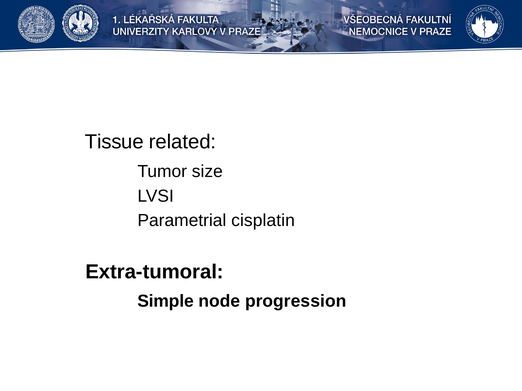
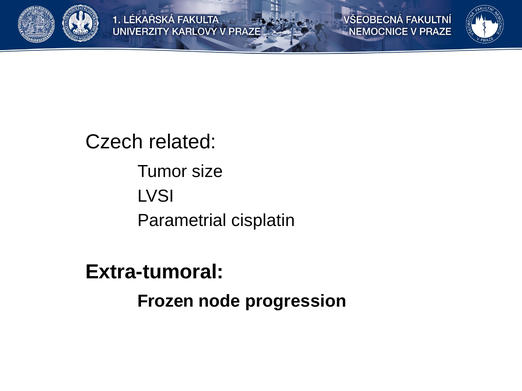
Tissue: Tissue -> Czech
Simple: Simple -> Frozen
